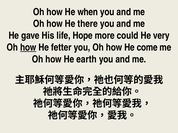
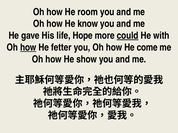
when: when -> room
there: there -> know
could underline: none -> present
very: very -> with
earth: earth -> show
